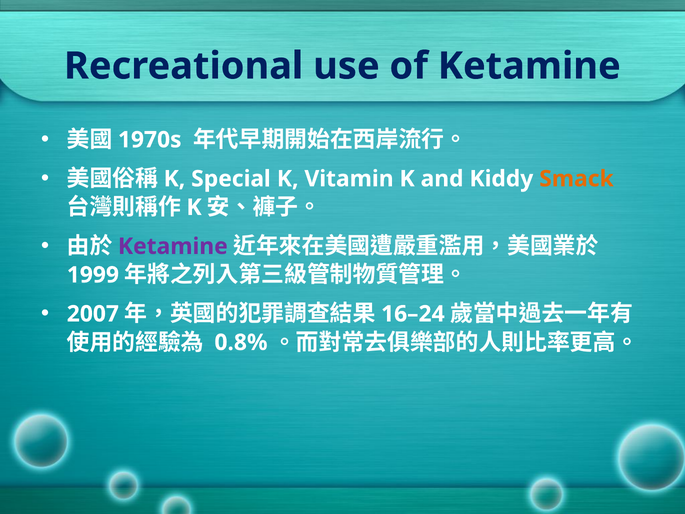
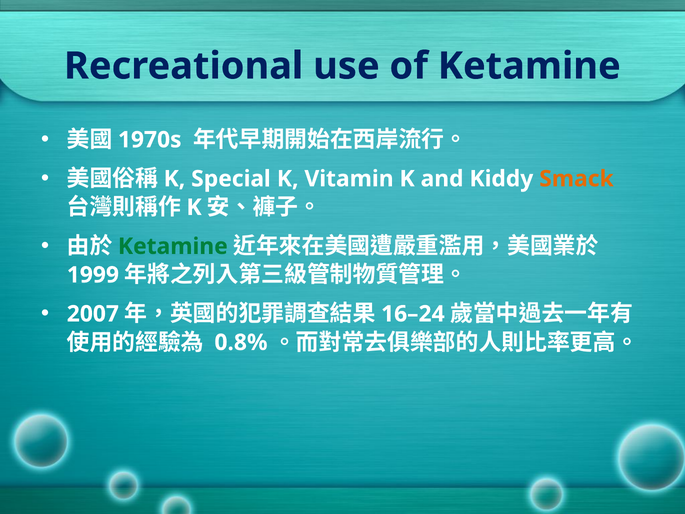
Ketamine at (173, 246) colour: purple -> green
